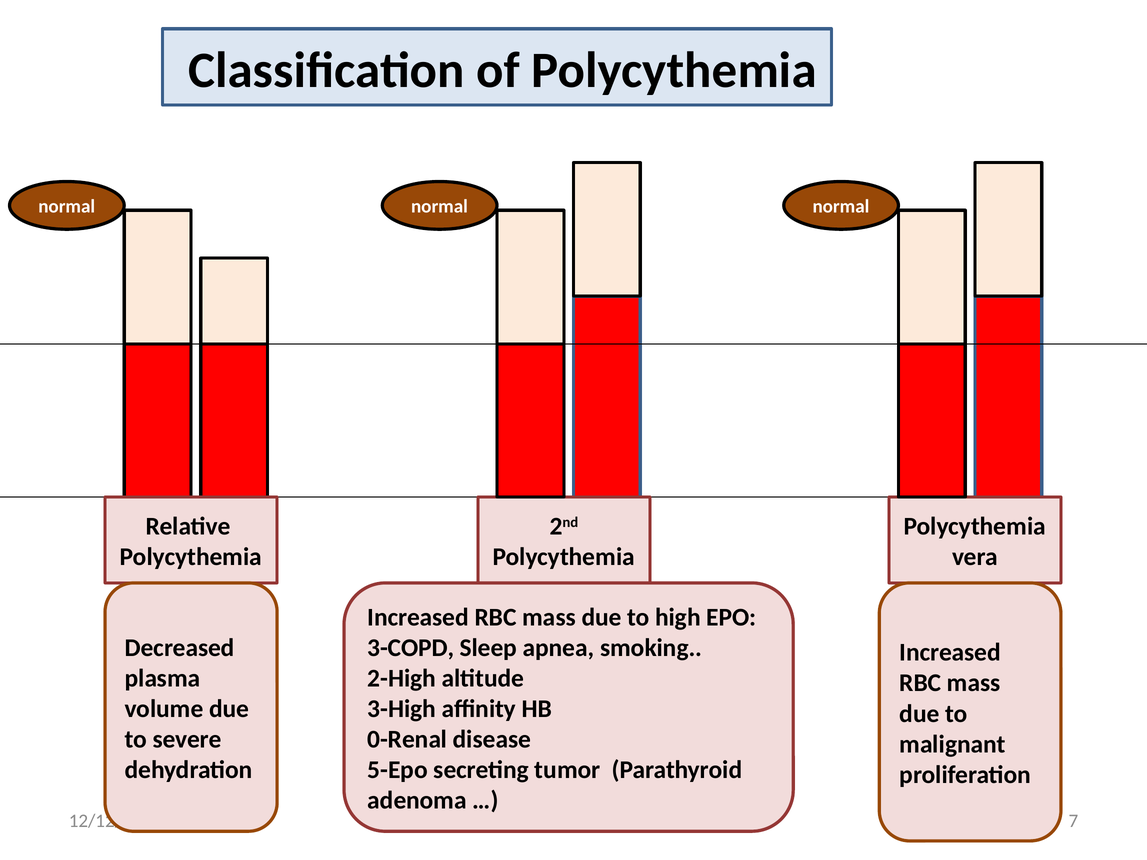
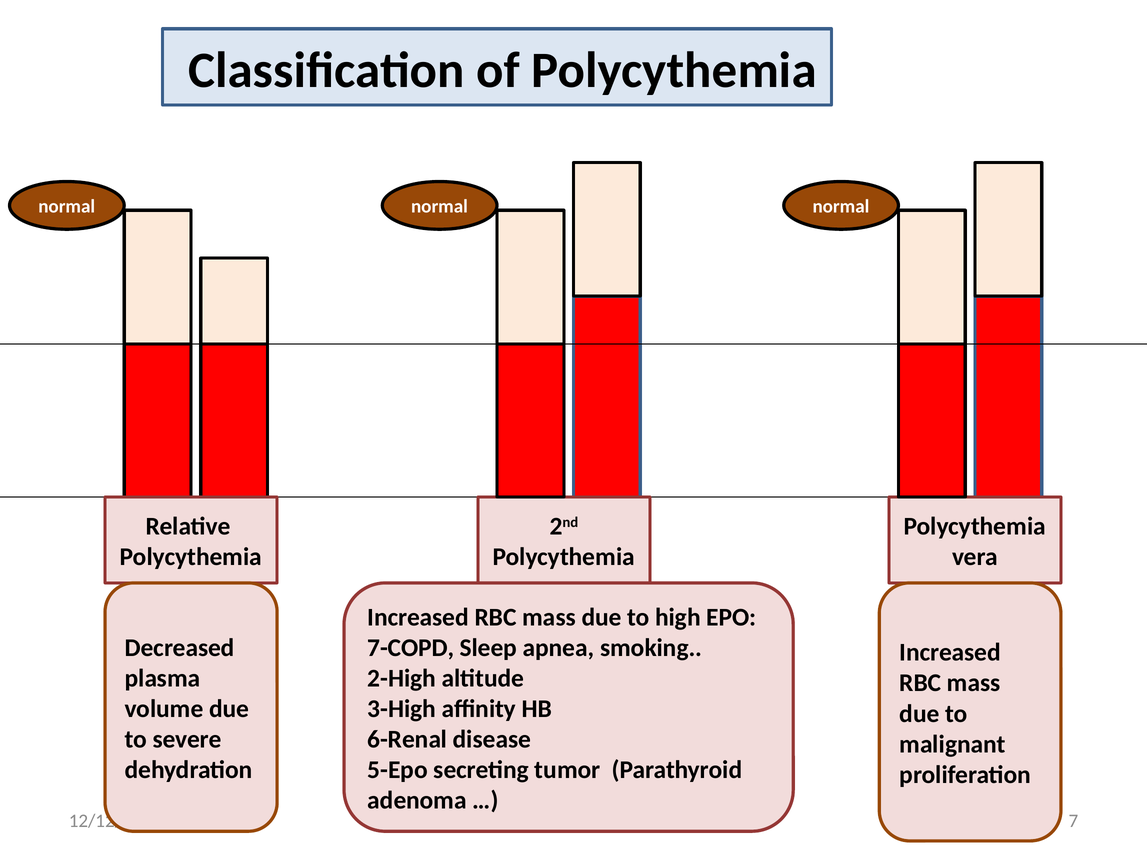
3-COPD: 3-COPD -> 7-COPD
0-Renal: 0-Renal -> 6-Renal
